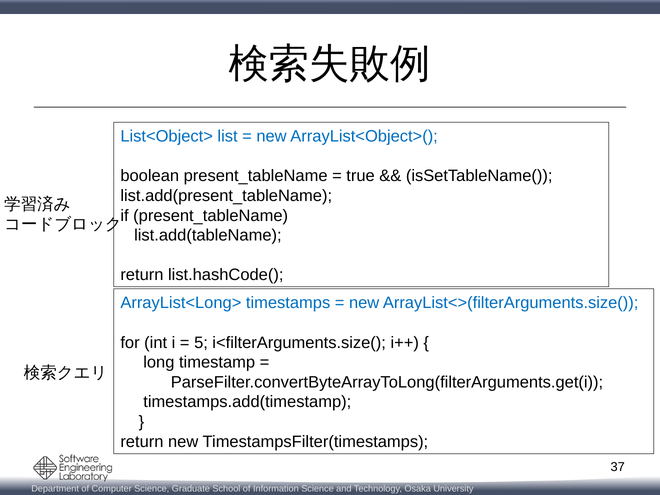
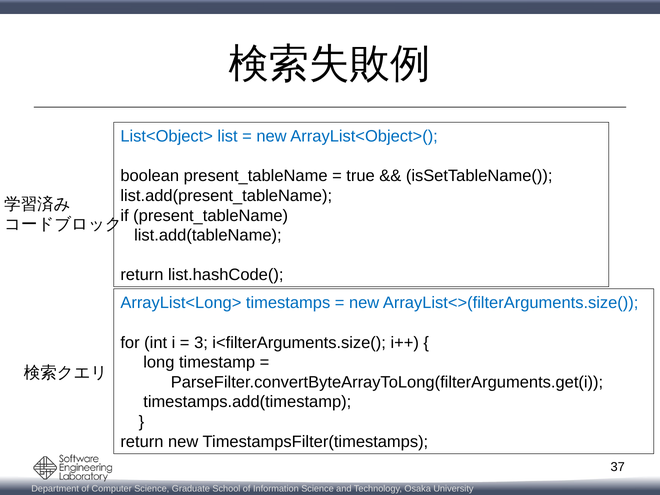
5: 5 -> 3
